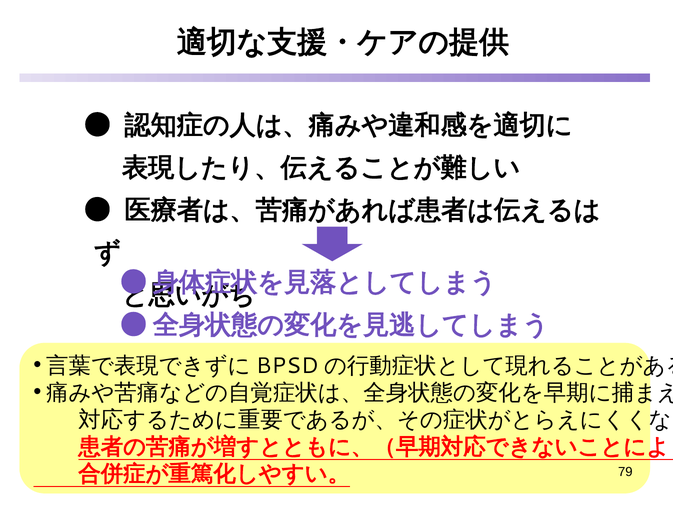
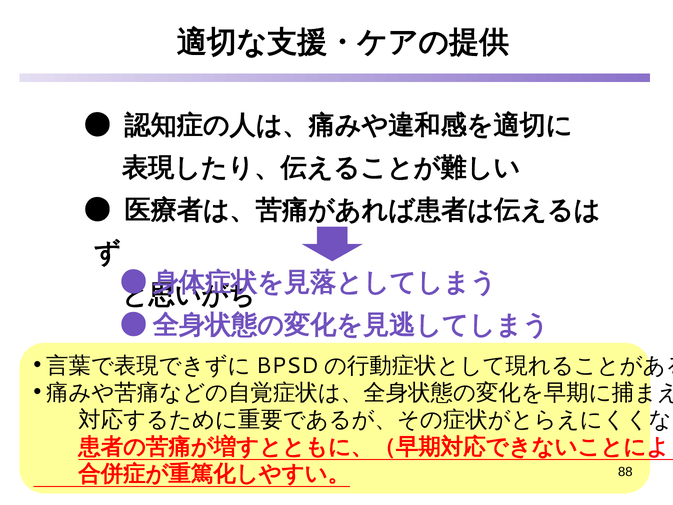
79: 79 -> 88
